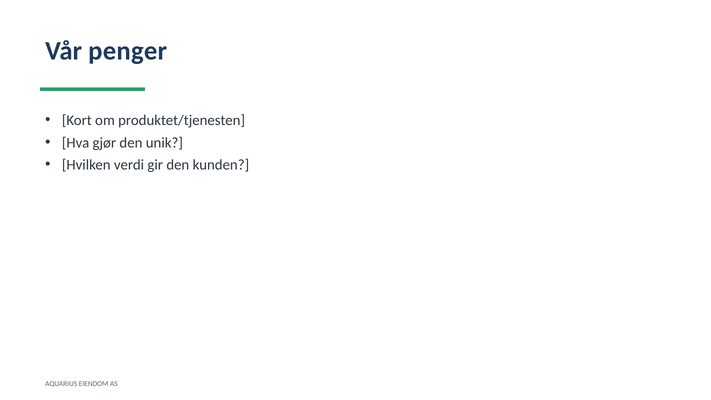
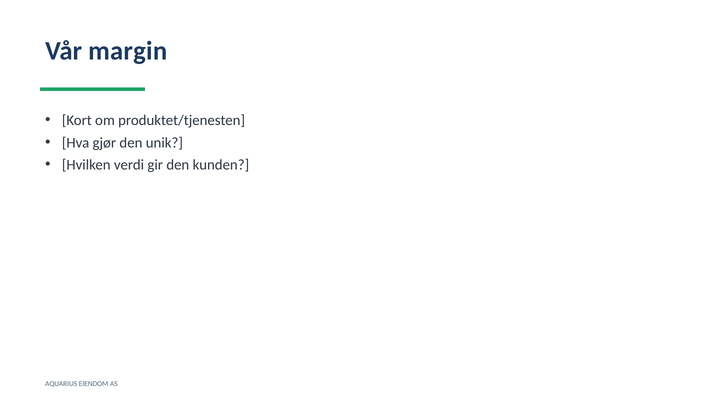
penger: penger -> margin
